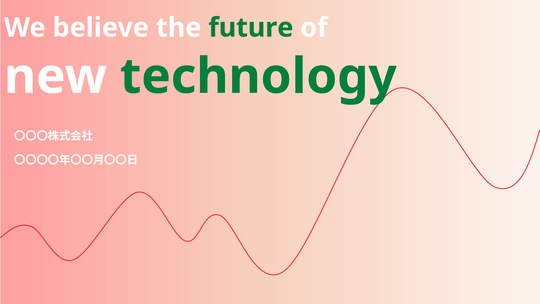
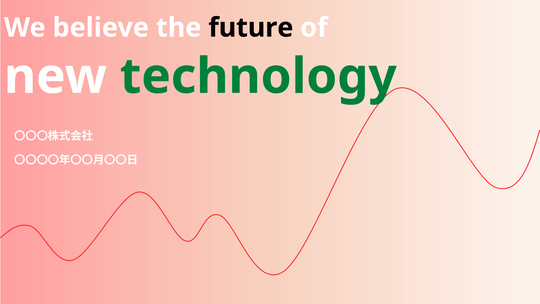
future colour: green -> black
